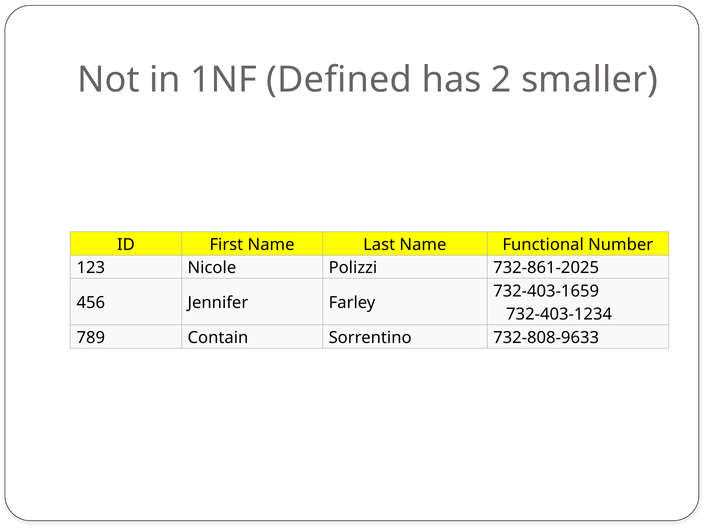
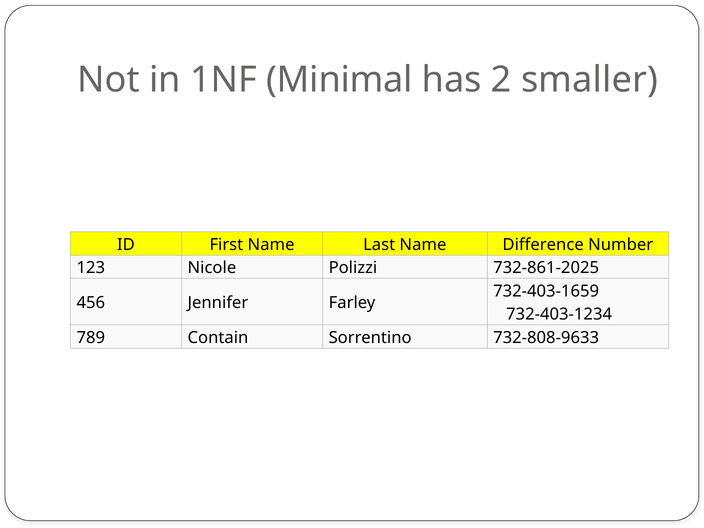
Defined: Defined -> Minimal
Functional: Functional -> Difference
